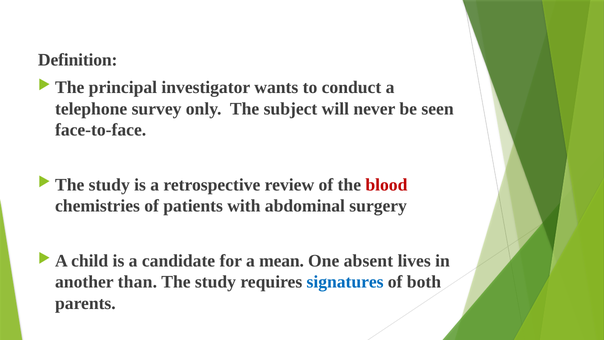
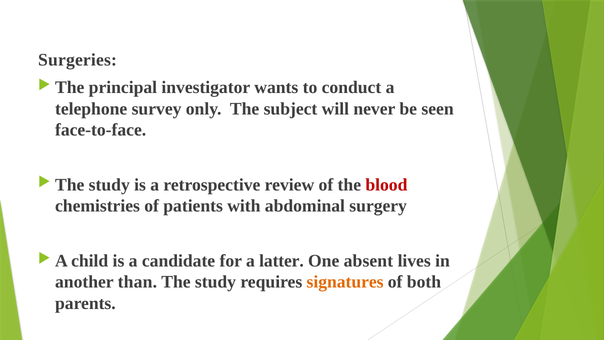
Definition: Definition -> Surgeries
mean: mean -> latter
signatures colour: blue -> orange
